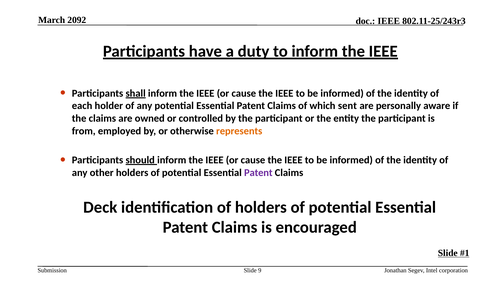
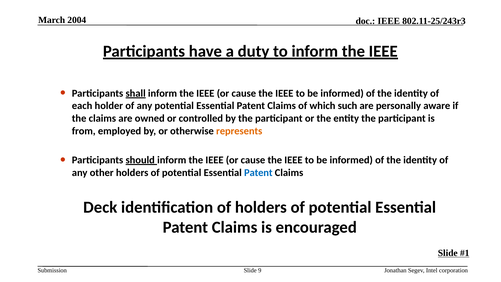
2092: 2092 -> 2004
sent: sent -> such
Patent at (258, 173) colour: purple -> blue
